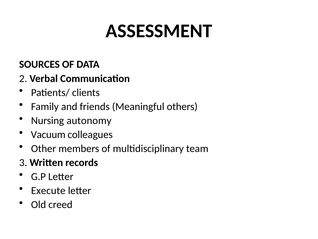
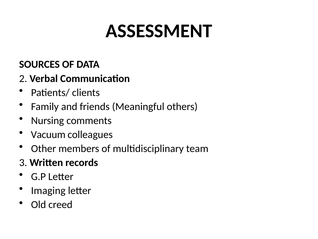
autonomy: autonomy -> comments
Execute: Execute -> Imaging
